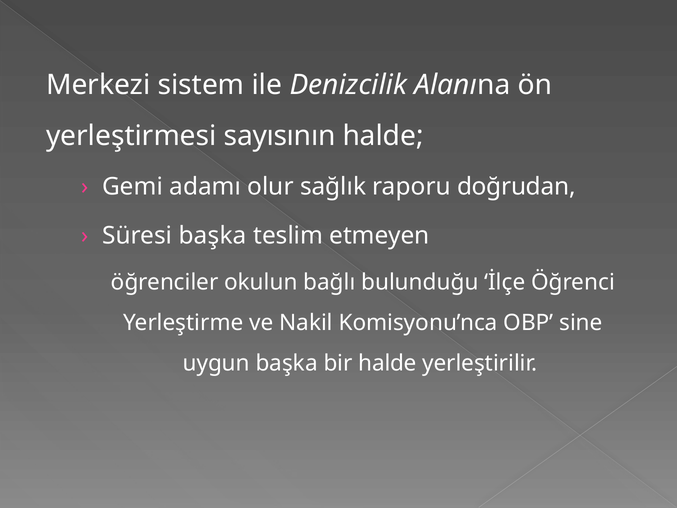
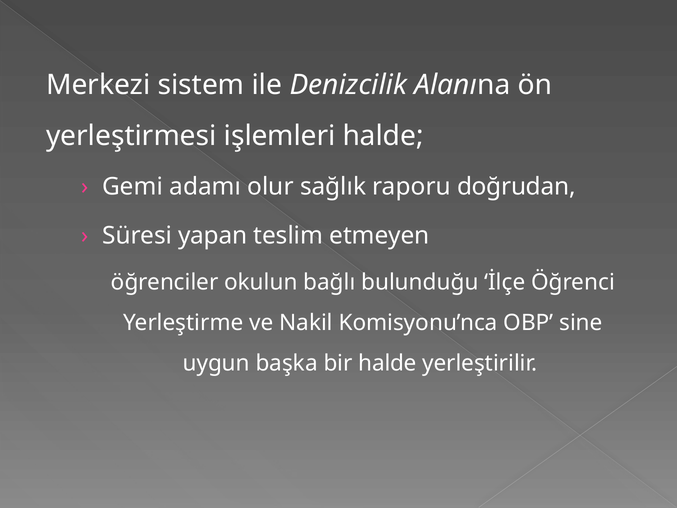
sayısının: sayısının -> işlemleri
Süresi başka: başka -> yapan
